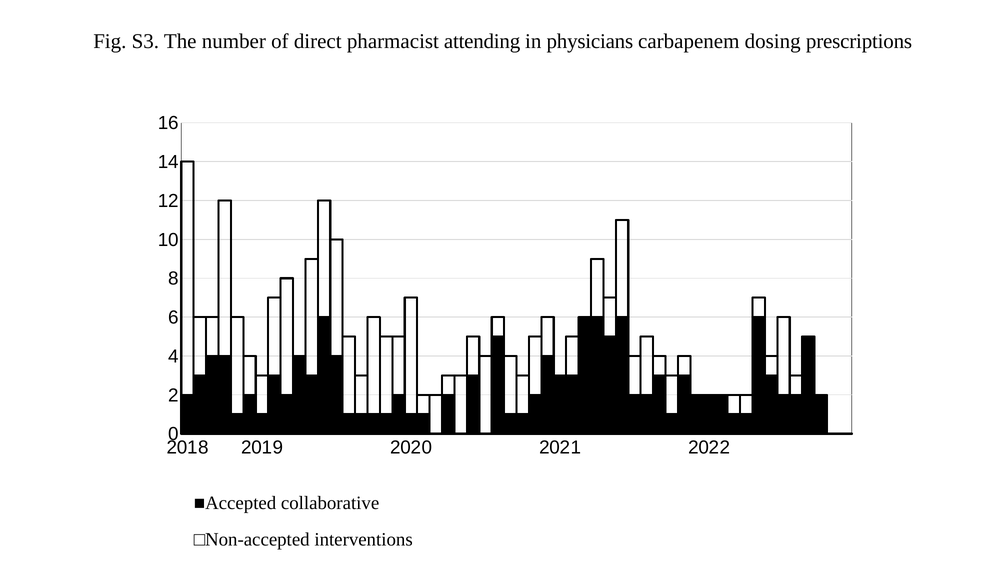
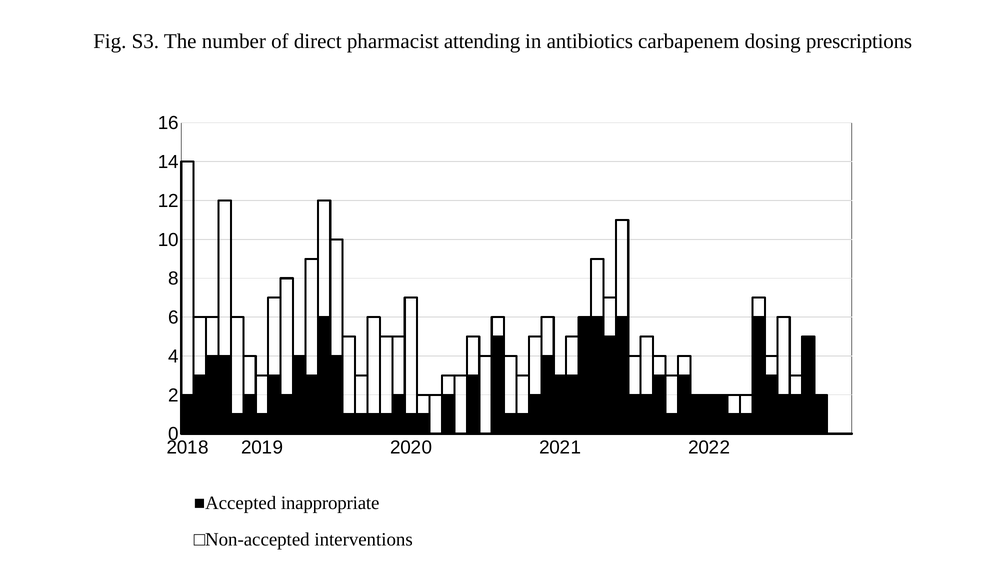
physicians: physicians -> antibiotics
collaborative: collaborative -> inappropriate
